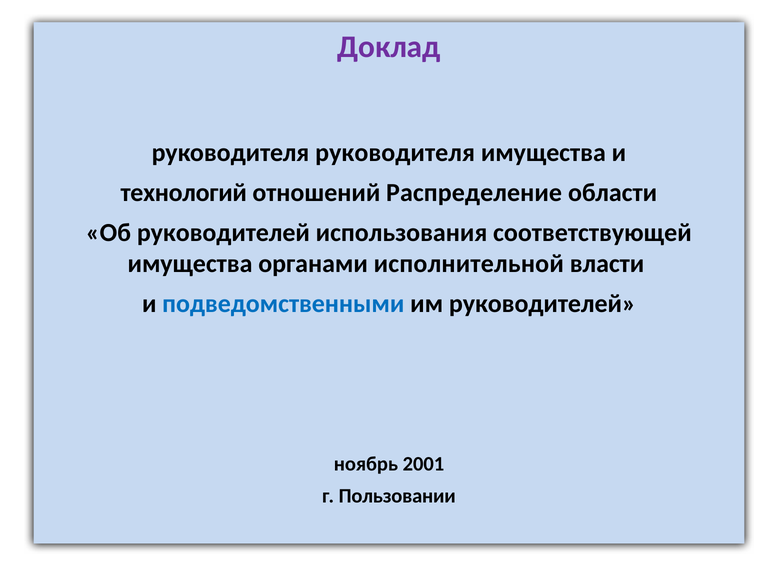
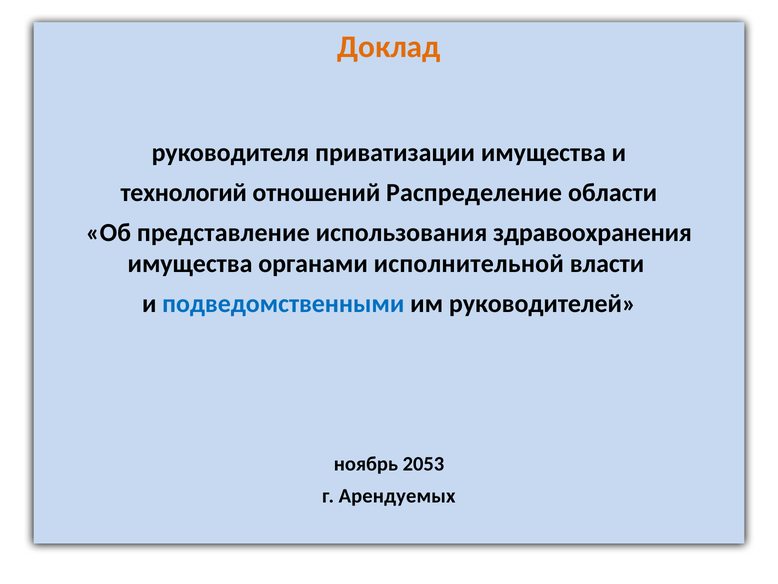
Доклад colour: purple -> orange
руководителя руководителя: руководителя -> приватизации
Об руководителей: руководителей -> представление
соответствующей: соответствующей -> здравоохранения
2001: 2001 -> 2053
Пользовании: Пользовании -> Арендуемых
